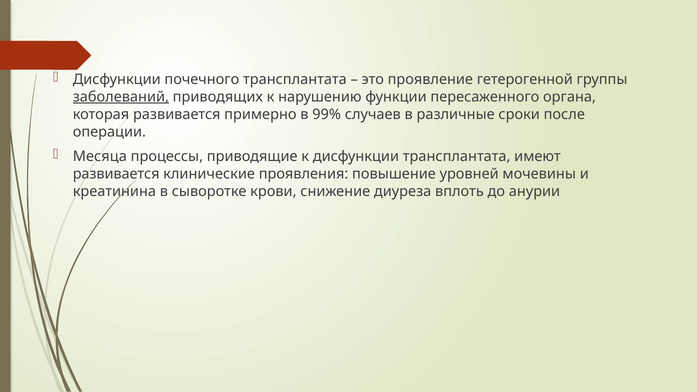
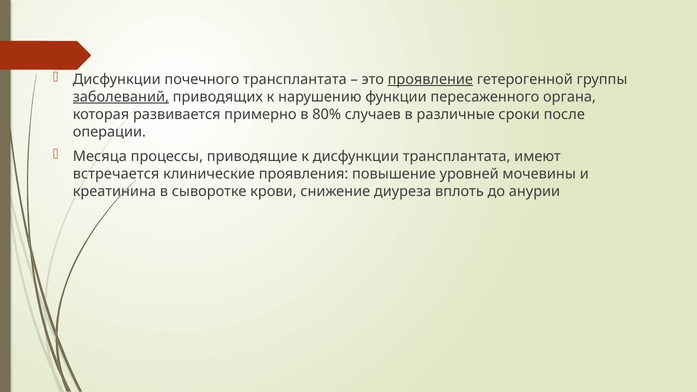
проявление underline: none -> present
99%: 99% -> 80%
развивается at (116, 174): развивается -> встречается
